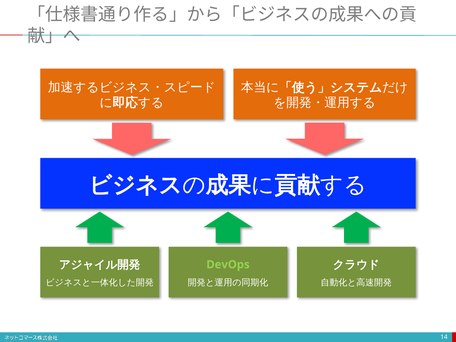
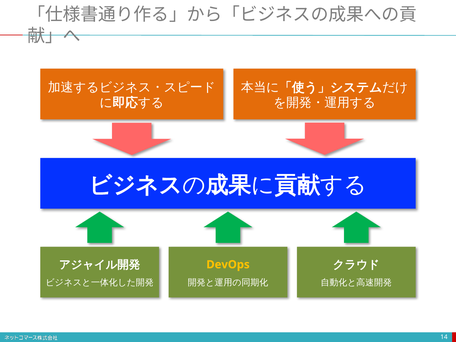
DevOps colour: light green -> yellow
